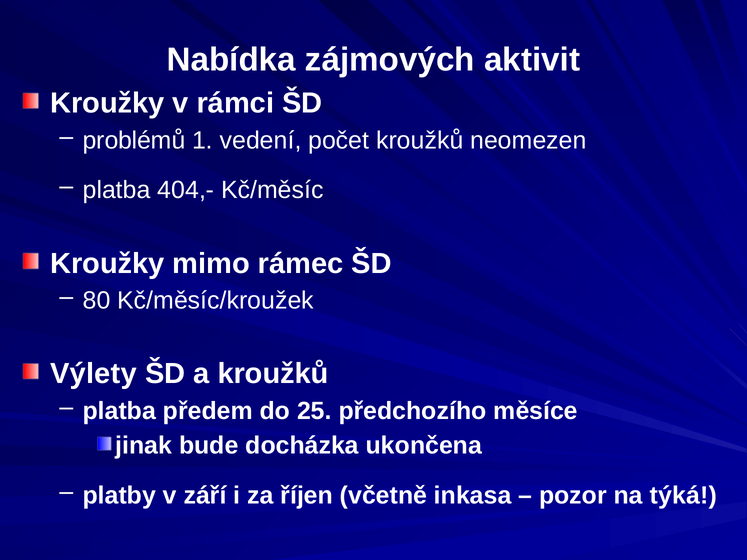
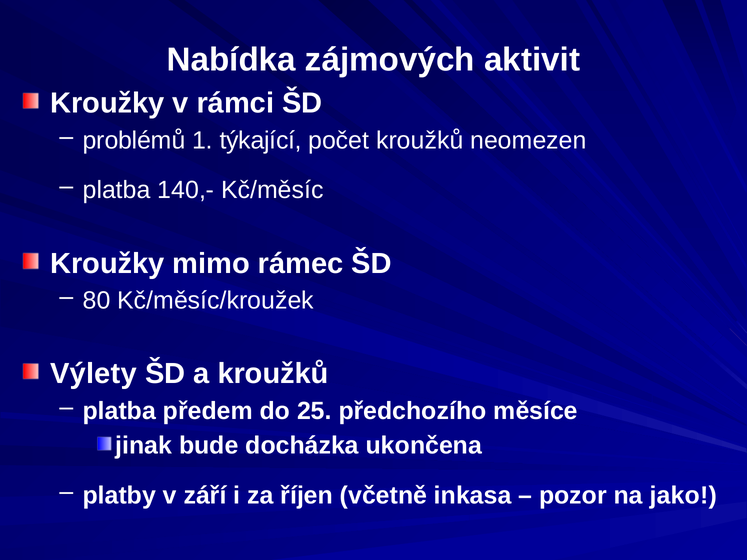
vedení: vedení -> týkající
404,-: 404,- -> 140,-
týká: týká -> jako
